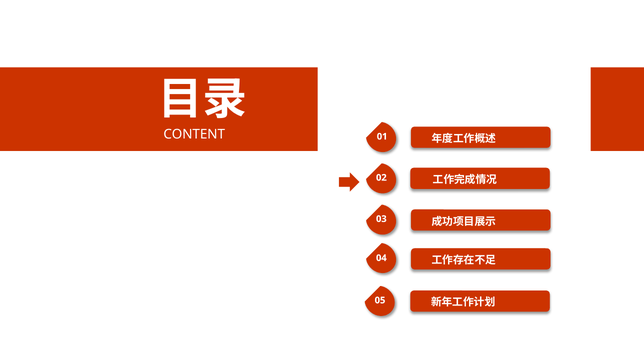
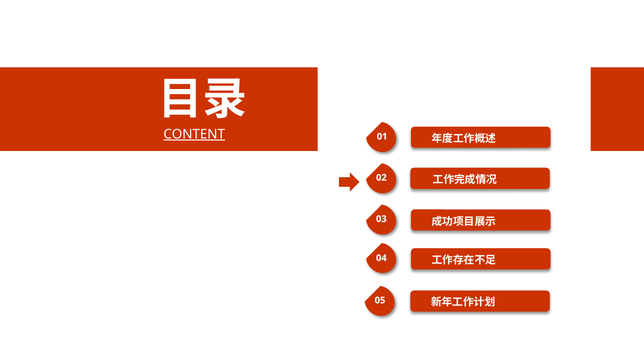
CONTENT underline: none -> present
